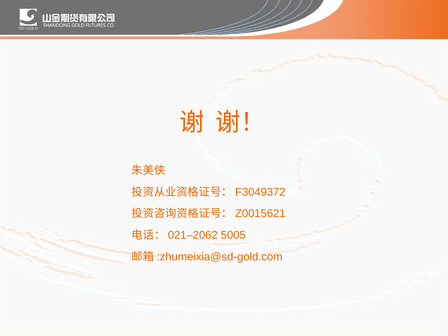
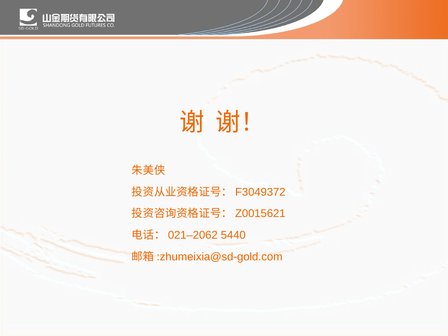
5005: 5005 -> 5440
